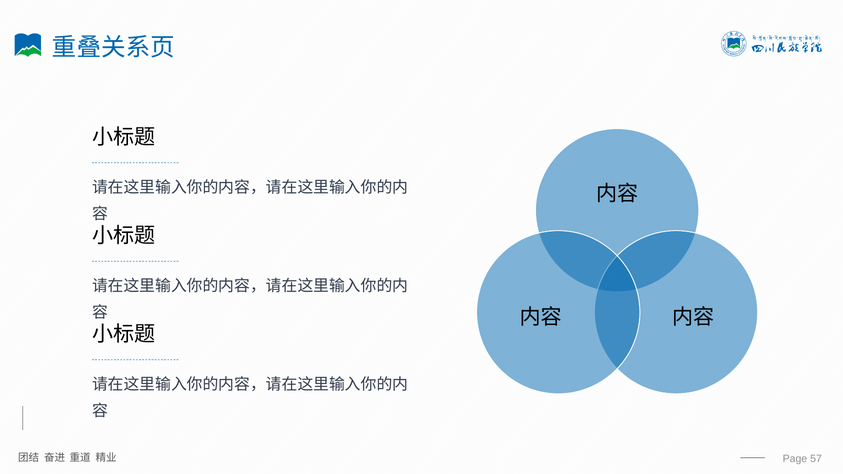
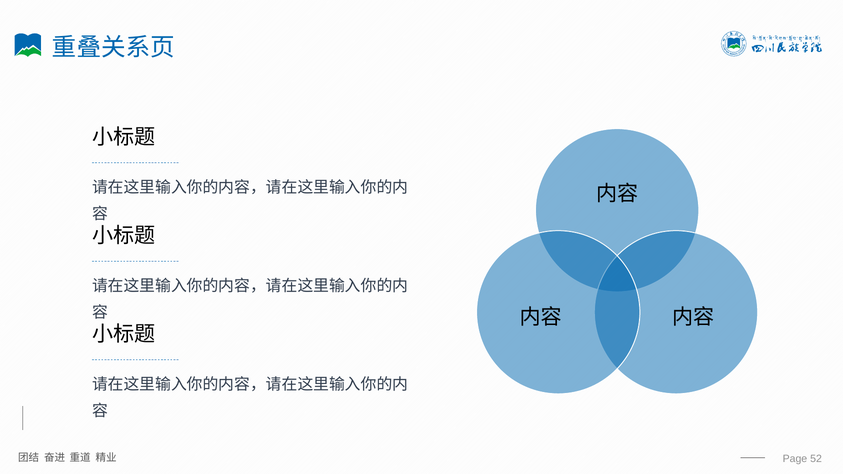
57: 57 -> 52
